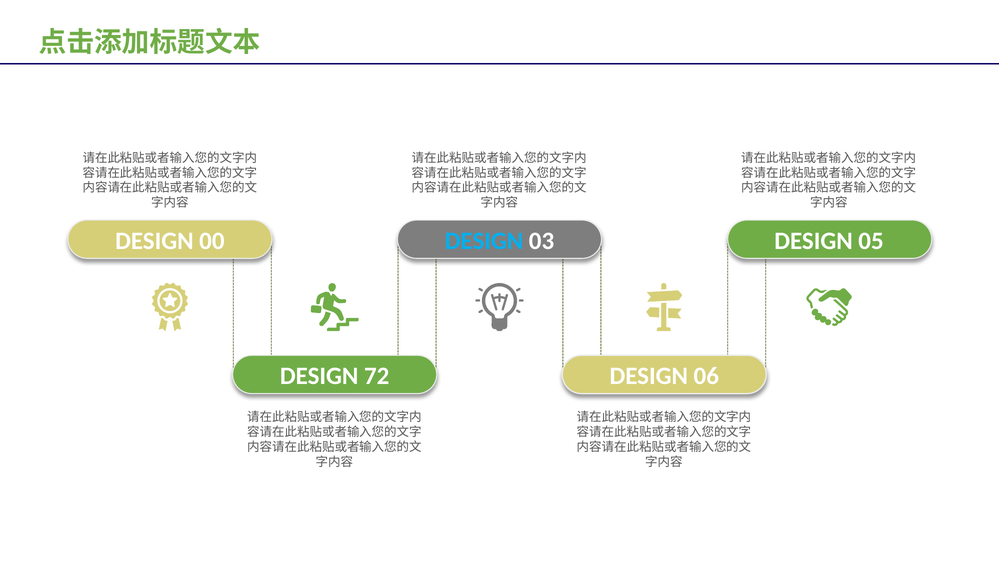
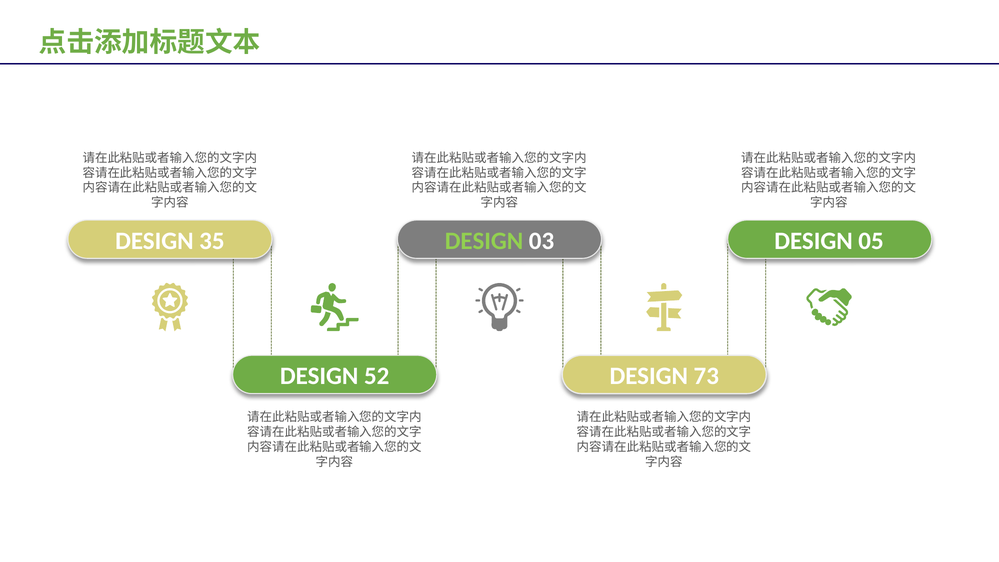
00: 00 -> 35
DESIGN at (484, 241) colour: light blue -> light green
72: 72 -> 52
06: 06 -> 73
